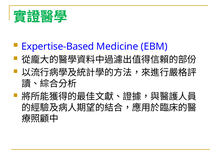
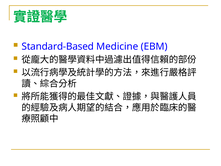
Expertise-Based: Expertise-Based -> Standard-Based
